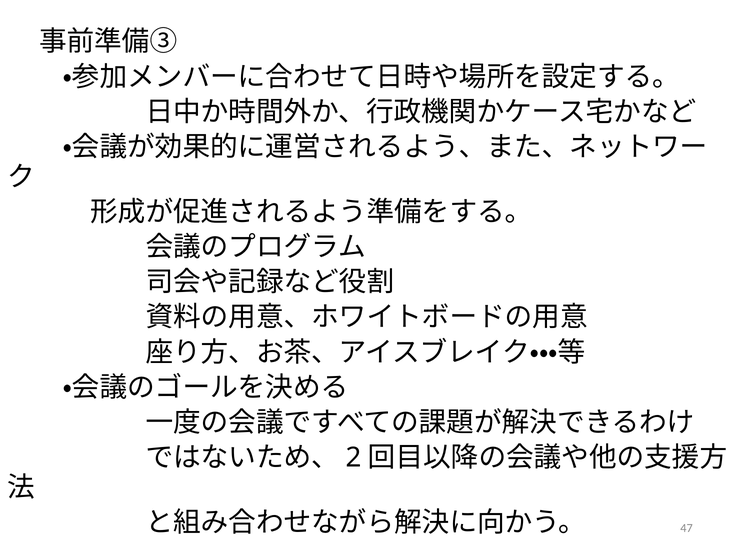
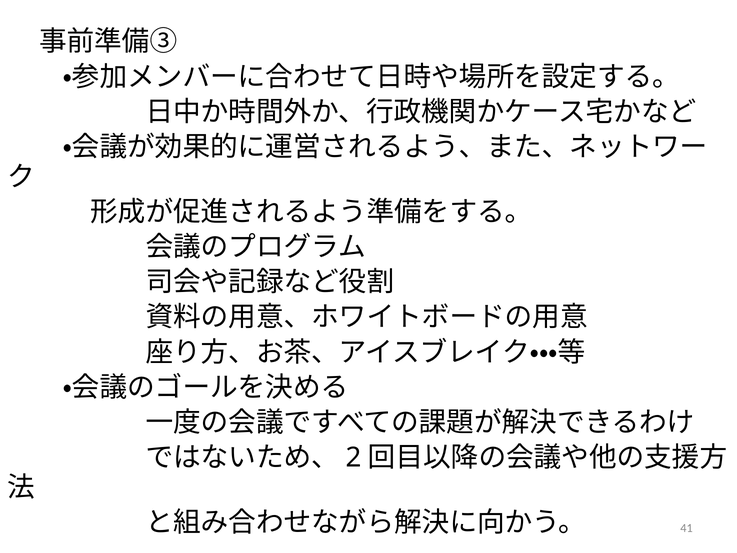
47: 47 -> 41
